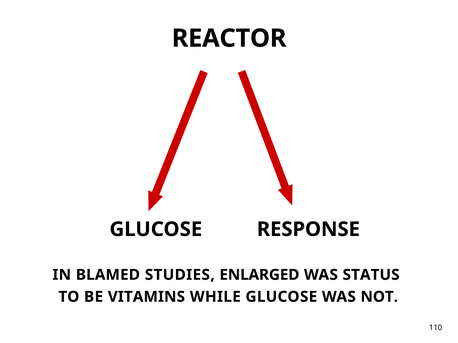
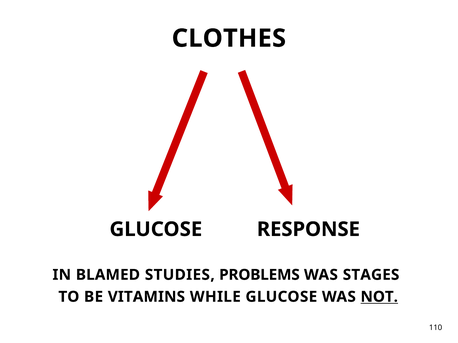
REACTOR: REACTOR -> CLOTHES
ENLARGED: ENLARGED -> PROBLEMS
STATUS: STATUS -> STAGES
NOT underline: none -> present
